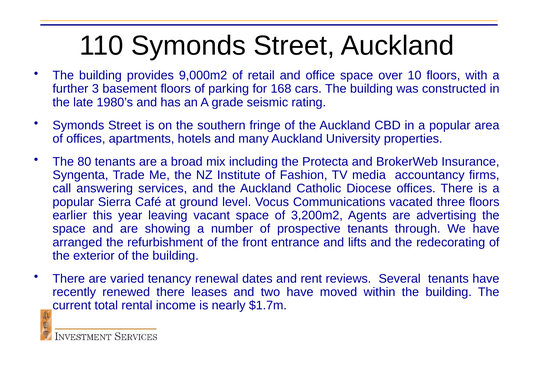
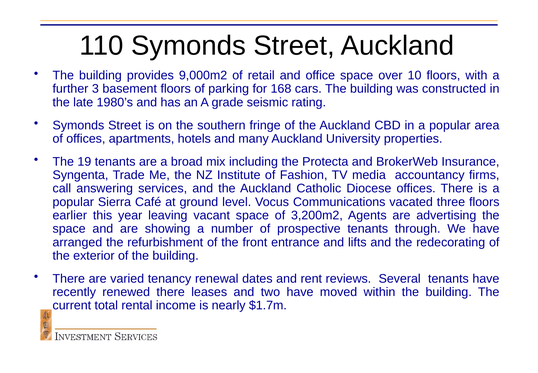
80: 80 -> 19
